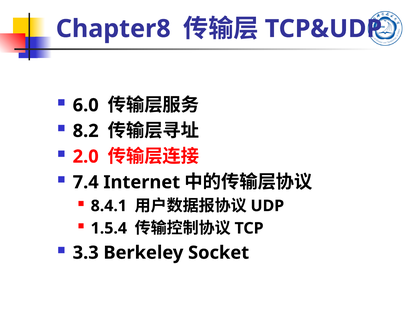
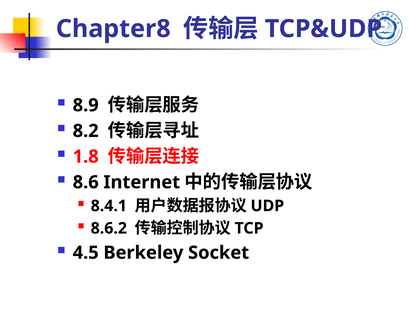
6.0: 6.0 -> 8.9
2.0: 2.0 -> 1.8
7.4: 7.4 -> 8.6
1.5.4: 1.5.4 -> 8.6.2
3.3: 3.3 -> 4.5
